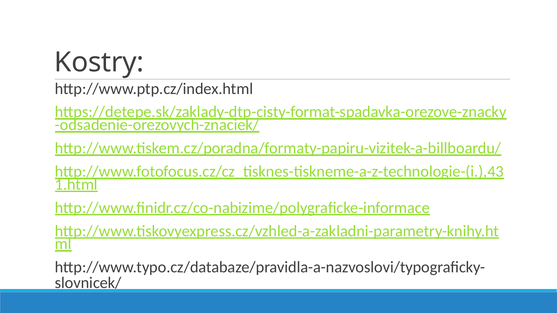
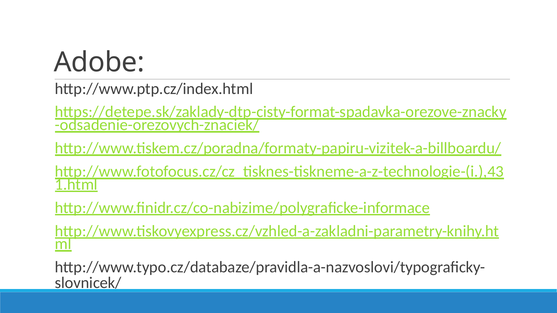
Kostry: Kostry -> Adobe
